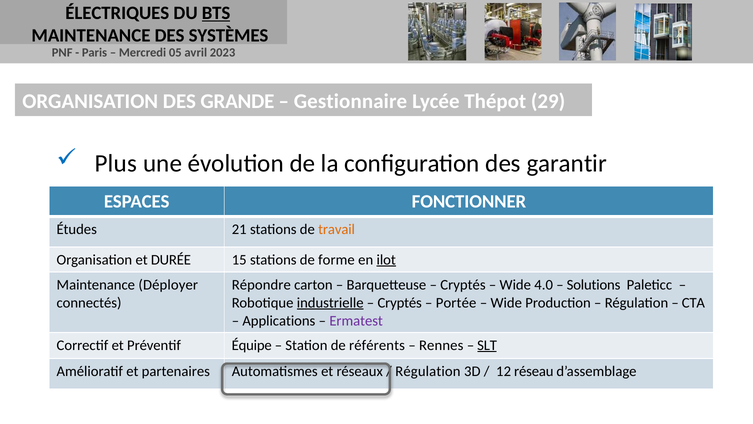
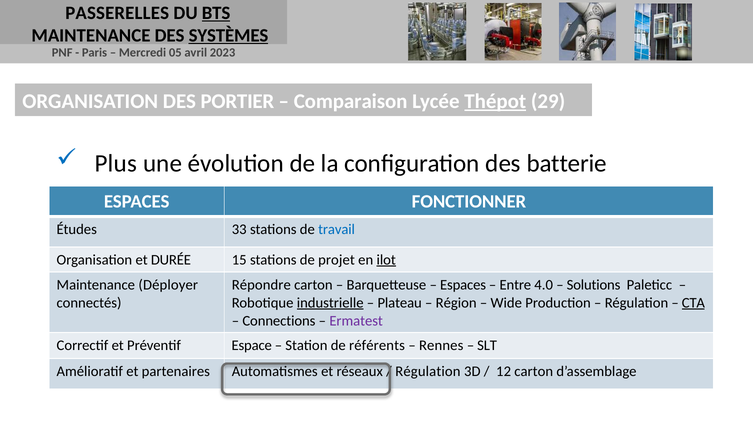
ÉLECTRIQUES: ÉLECTRIQUES -> PASSERELLES
SYSTÈMES underline: none -> present
GRANDE: GRANDE -> PORTIER
Gestionnaire: Gestionnaire -> Comparaison
Thépot underline: none -> present
garantir: garantir -> batterie
21: 21 -> 33
travail colour: orange -> blue
forme: forme -> projet
Cryptés at (463, 285): Cryptés -> Espaces
Wide at (515, 285): Wide -> Entre
Cryptés at (400, 303): Cryptés -> Plateau
Portée: Portée -> Région
CTA underline: none -> present
Applications: Applications -> Connections
Équipe: Équipe -> Espace
SLT underline: present -> none
12 réseau: réseau -> carton
